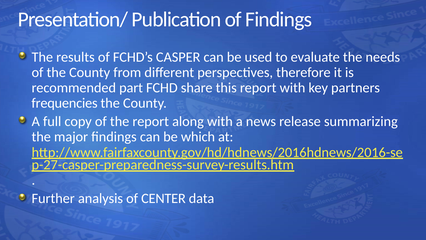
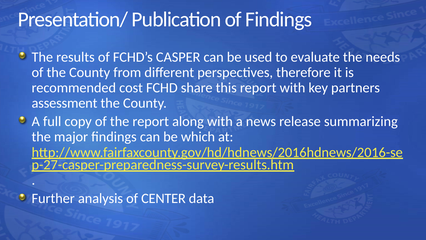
part: part -> cost
frequencies: frequencies -> assessment
